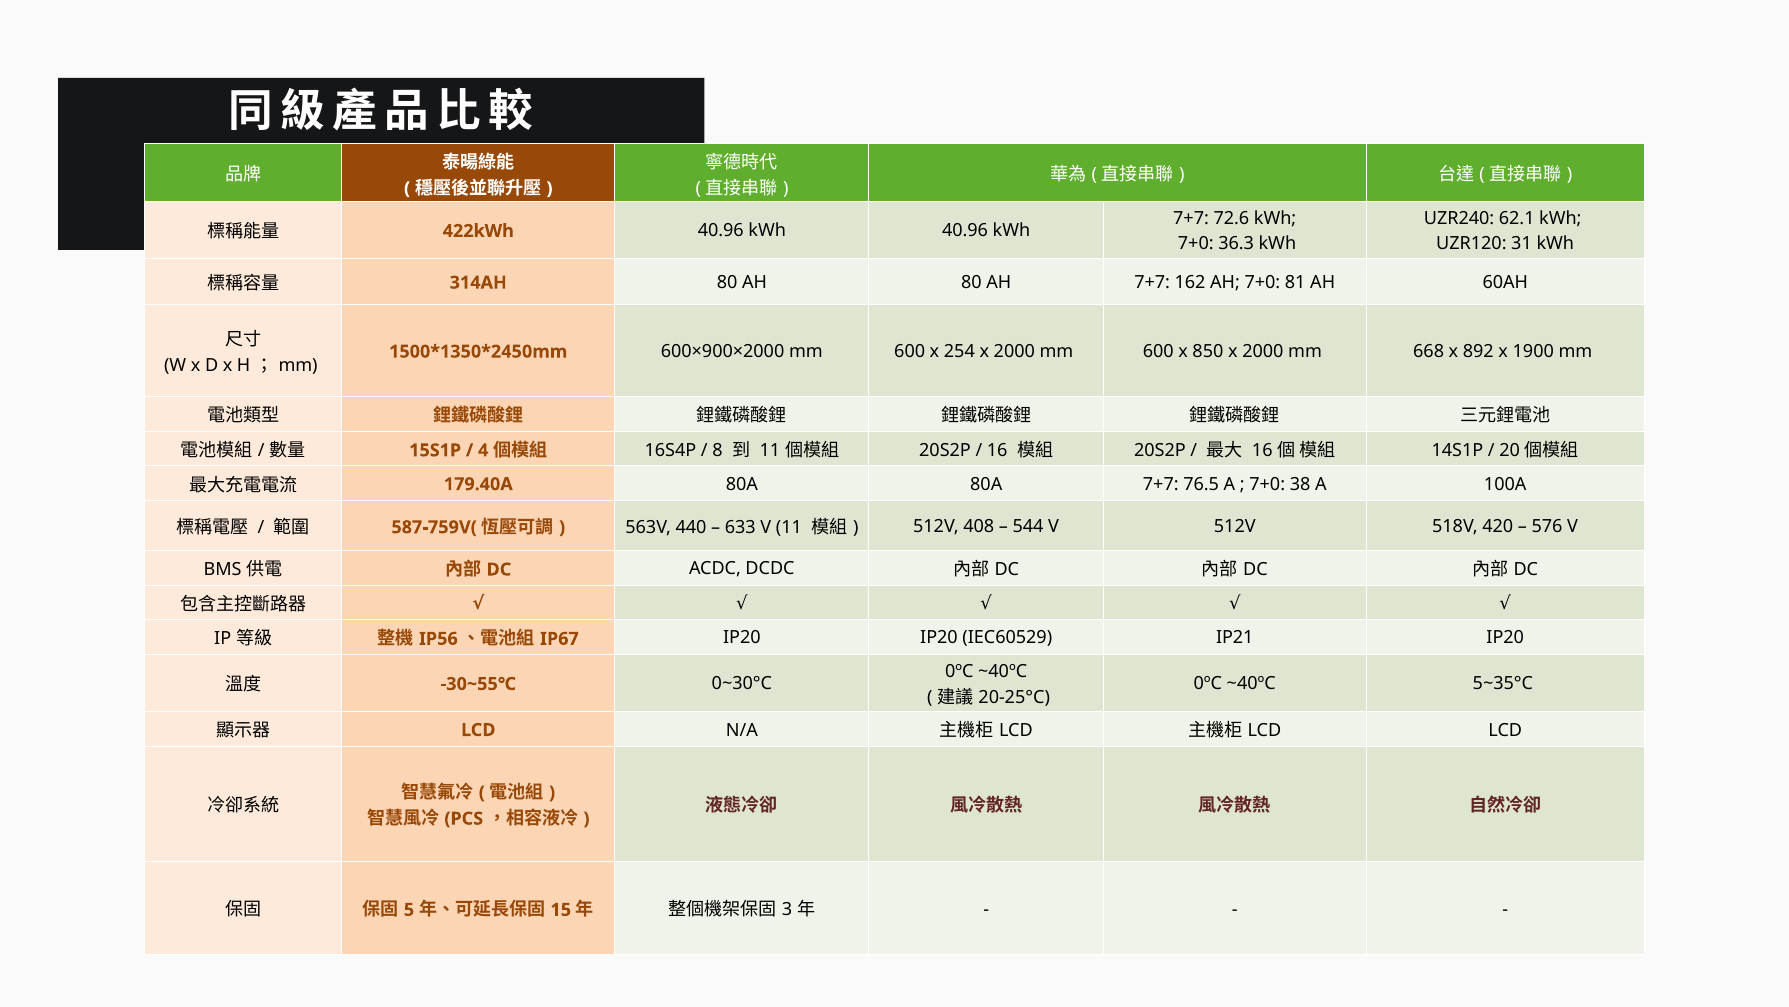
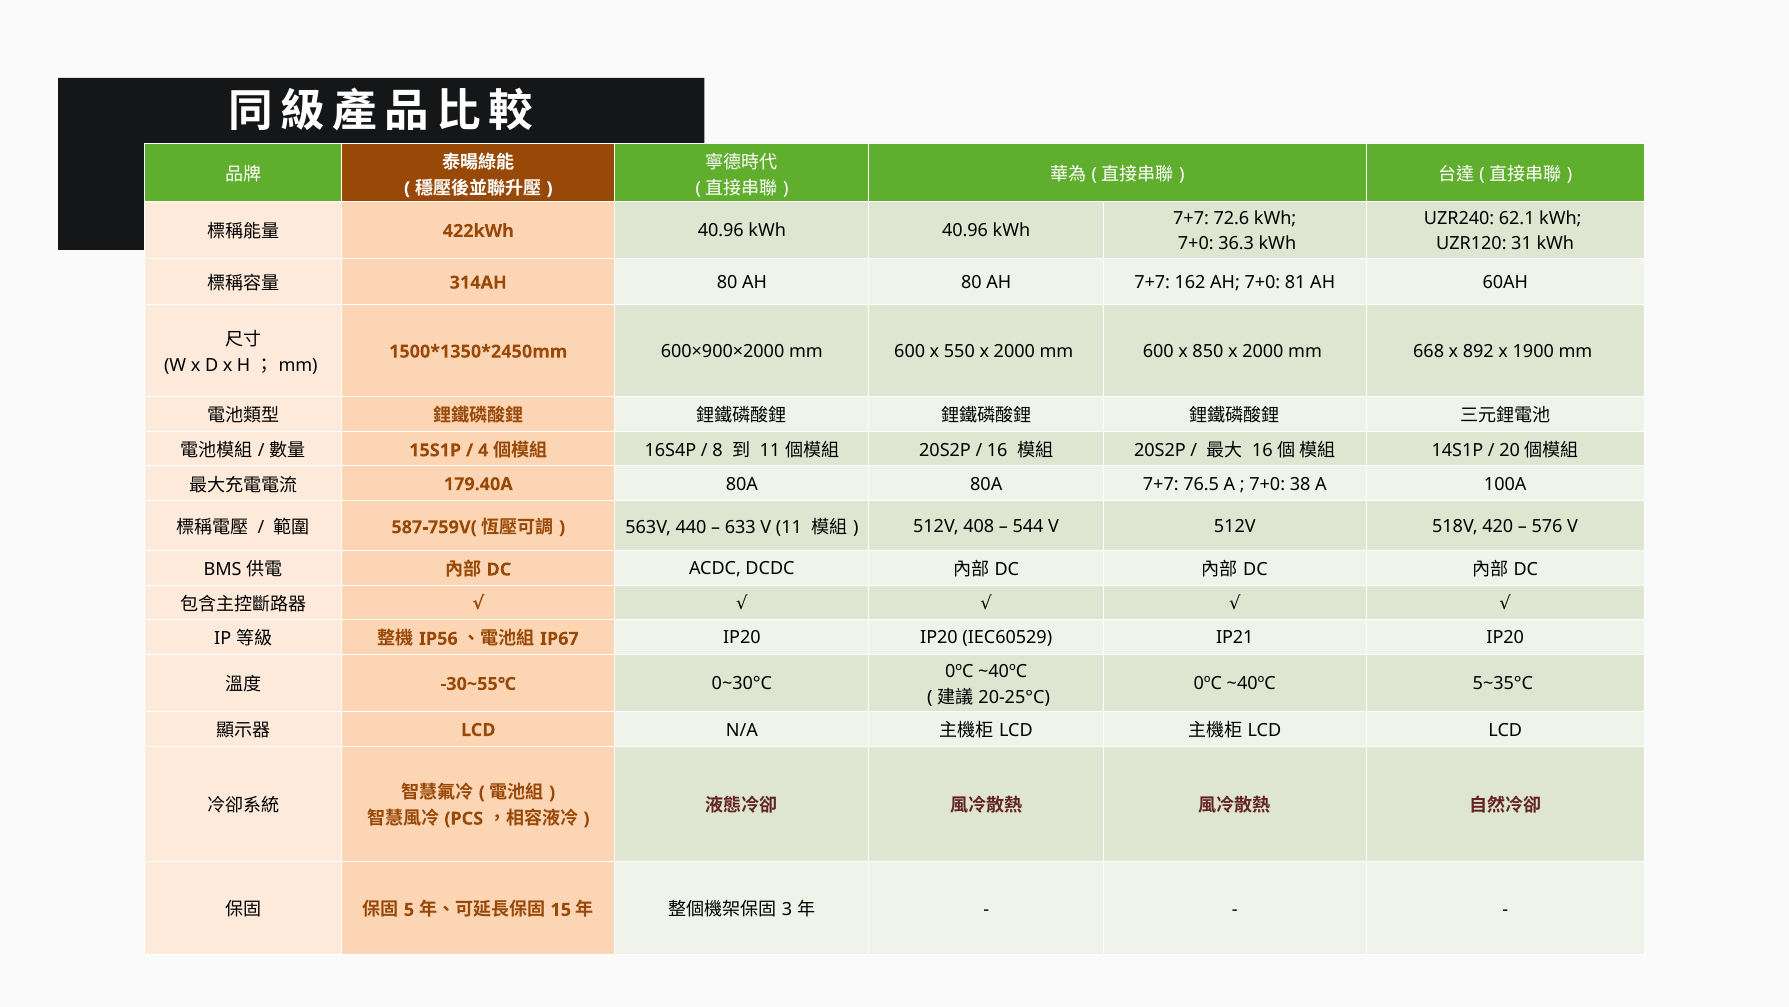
254: 254 -> 550
